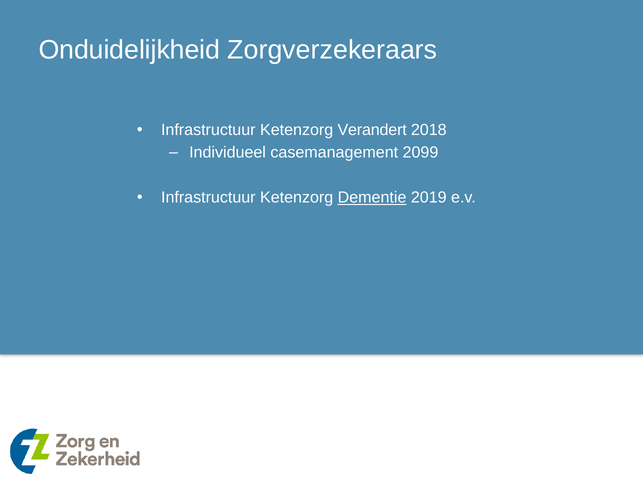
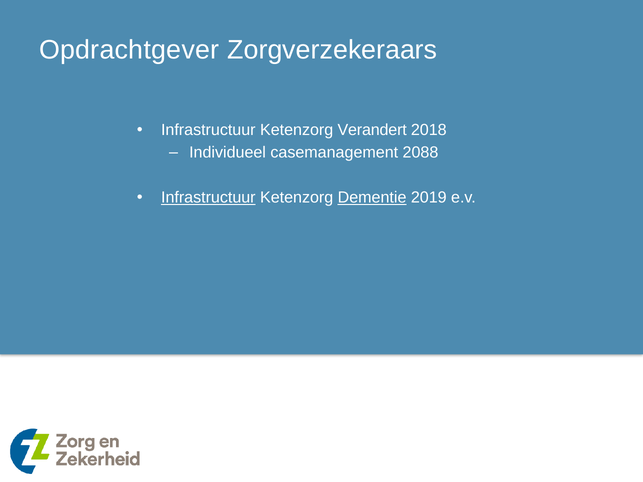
Onduidelijkheid: Onduidelijkheid -> Opdrachtgever
2099: 2099 -> 2088
Infrastructuur at (208, 198) underline: none -> present
